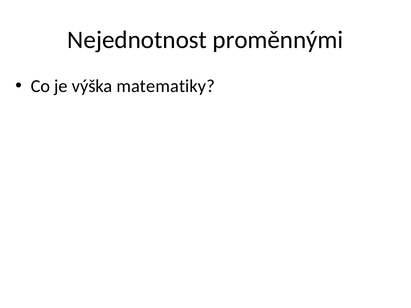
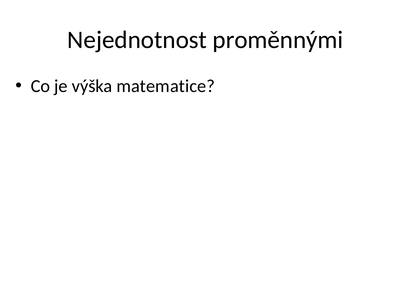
matematiky: matematiky -> matematice
